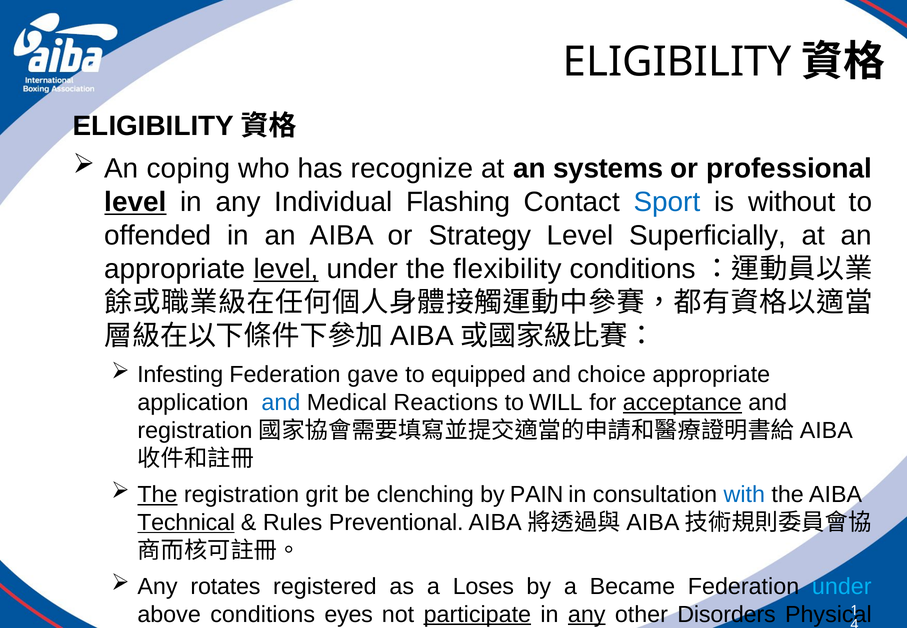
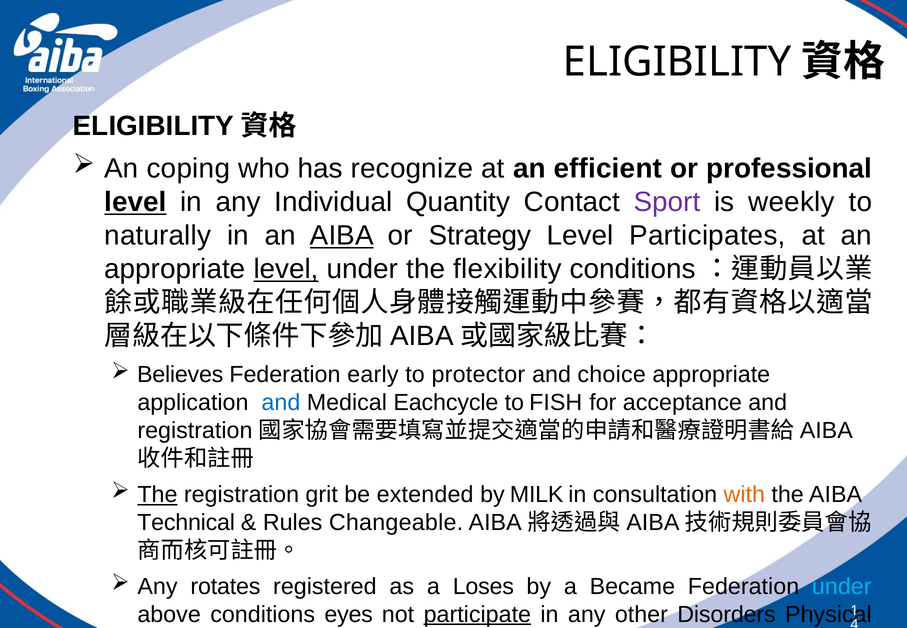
systems: systems -> efficient
Flashing: Flashing -> Quantity
Sport at (667, 202) colour: blue -> purple
without: without -> weekly
offended: offended -> naturally
AIBA at (342, 236) underline: none -> present
Superficially: Superficially -> Participates
Infesting: Infesting -> Believes
gave: gave -> early
equipped: equipped -> protector
Reactions: Reactions -> Eachcycle
WILL: WILL -> FISH
acceptance underline: present -> none
clenching: clenching -> extended
PAIN: PAIN -> MILK
with colour: blue -> orange
Technical underline: present -> none
Preventional: Preventional -> Changeable
any at (587, 614) underline: present -> none
